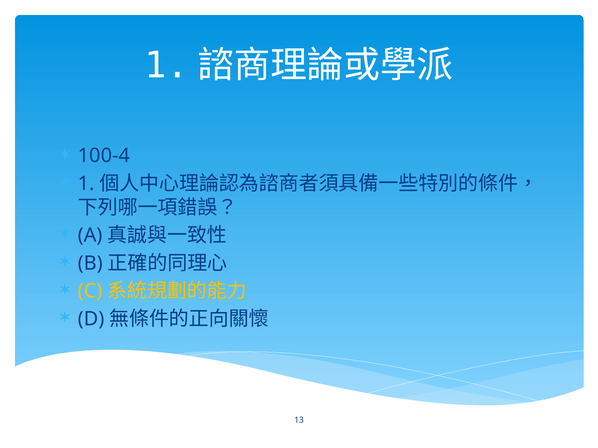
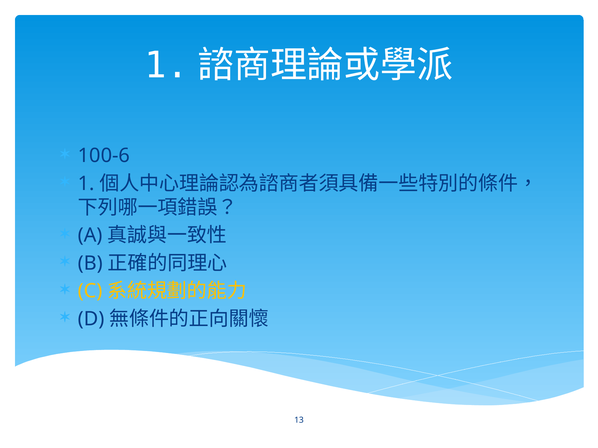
100-4: 100-4 -> 100-6
